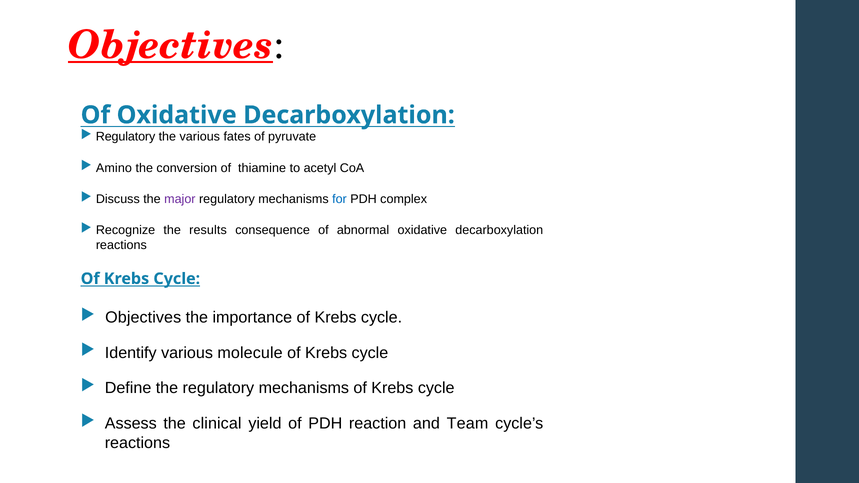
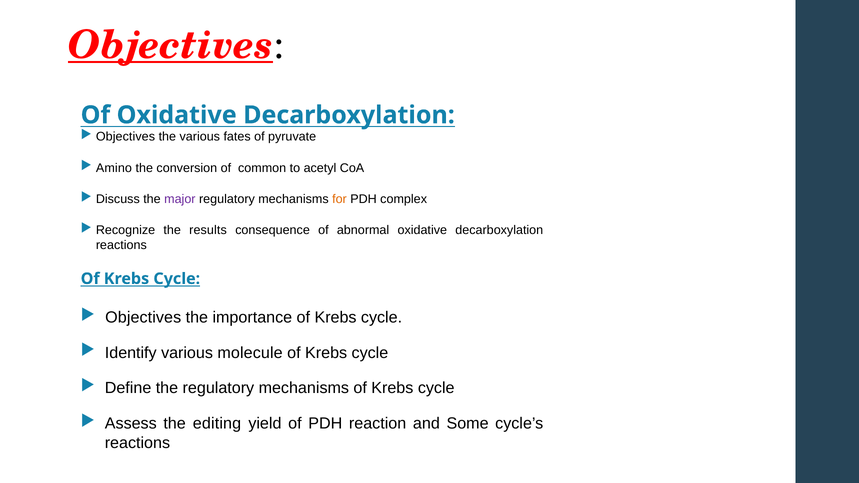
Regulatory at (126, 137): Regulatory -> Objectives
thiamine: thiamine -> common
for colour: blue -> orange
clinical: clinical -> editing
Team: Team -> Some
